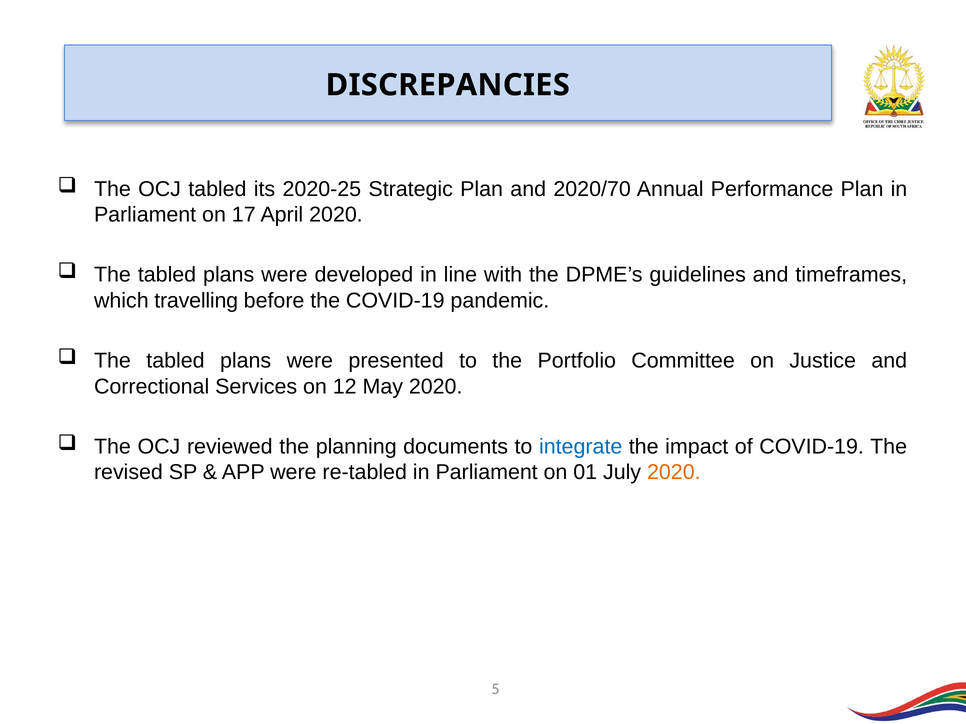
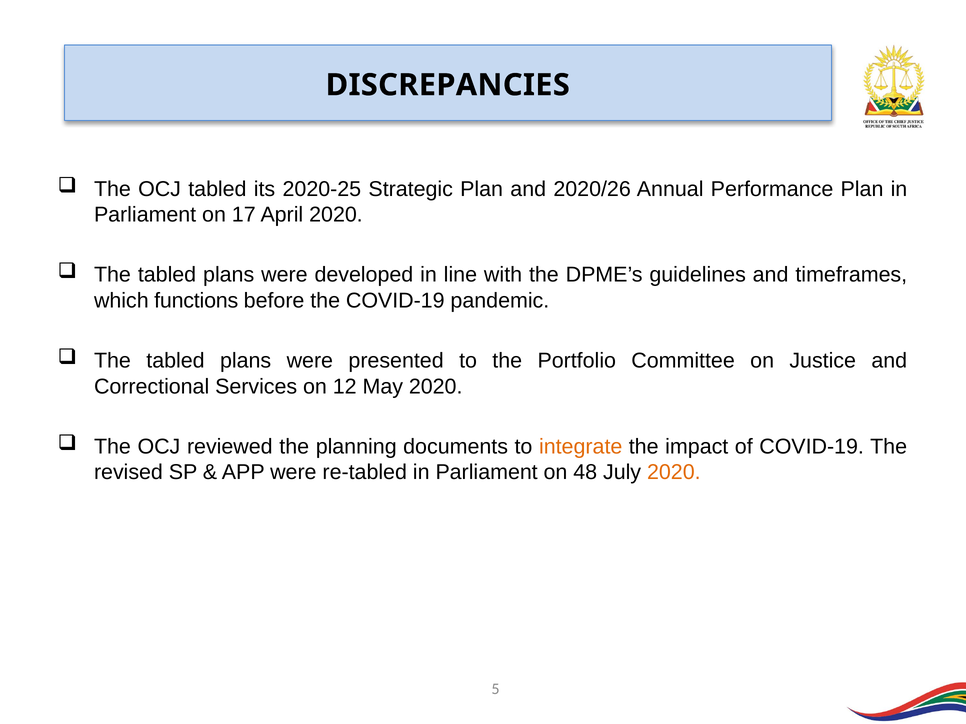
2020/70: 2020/70 -> 2020/26
travelling: travelling -> functions
integrate colour: blue -> orange
01: 01 -> 48
